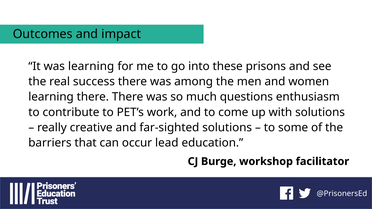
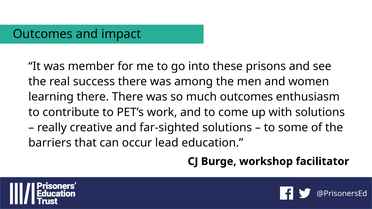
was learning: learning -> member
much questions: questions -> outcomes
